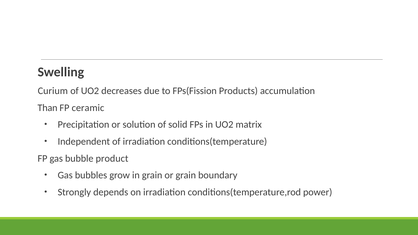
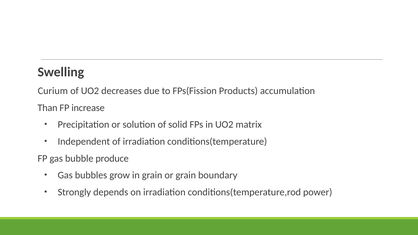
ceramic: ceramic -> increase
product: product -> produce
